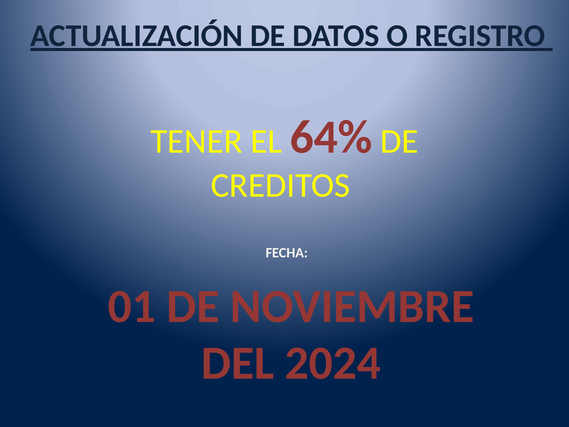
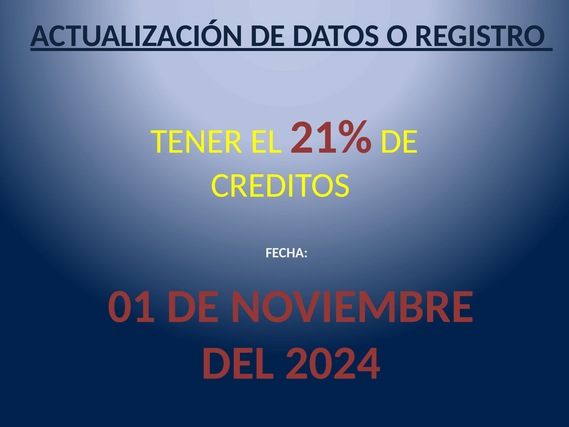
64%: 64% -> 21%
